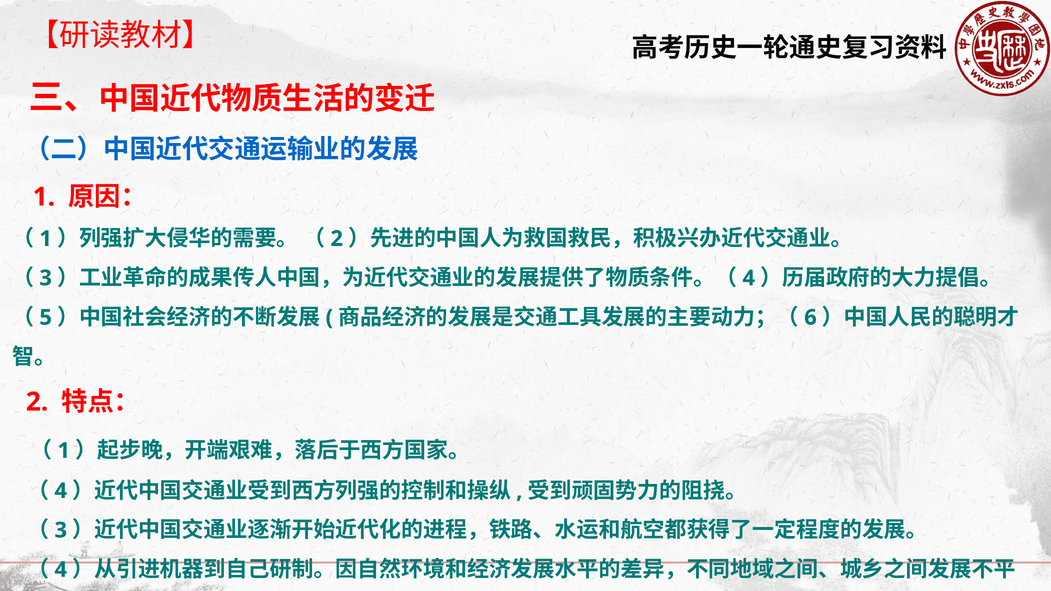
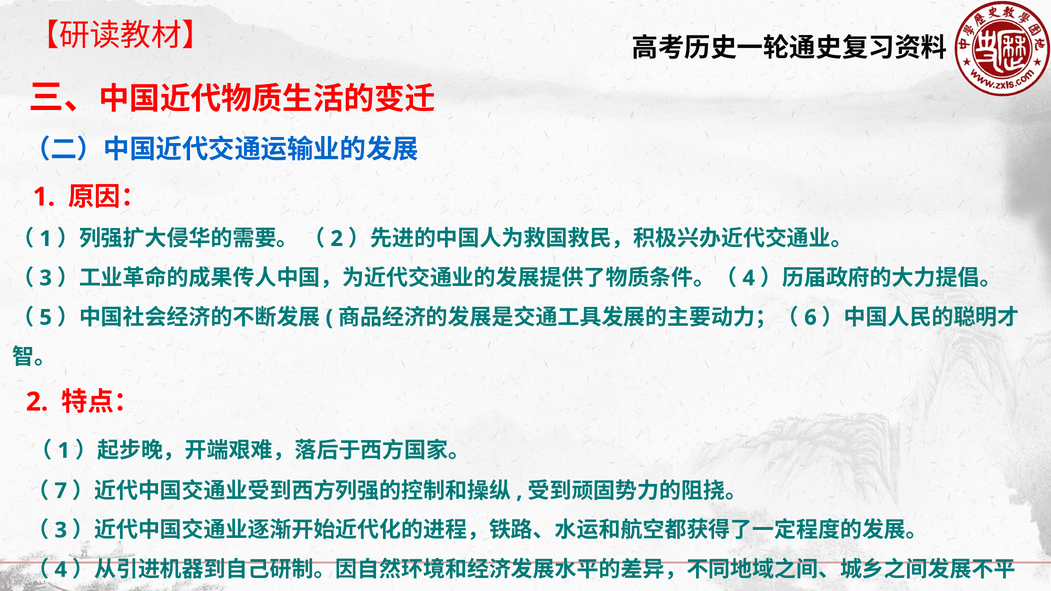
4 at (61, 491): 4 -> 7
